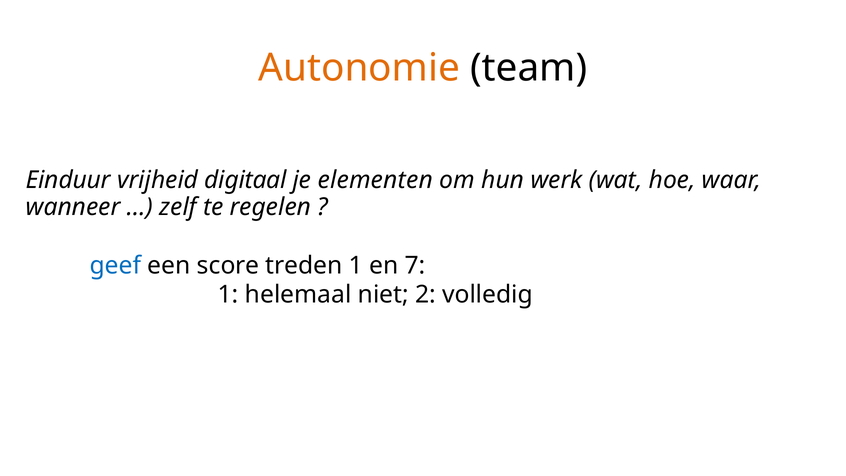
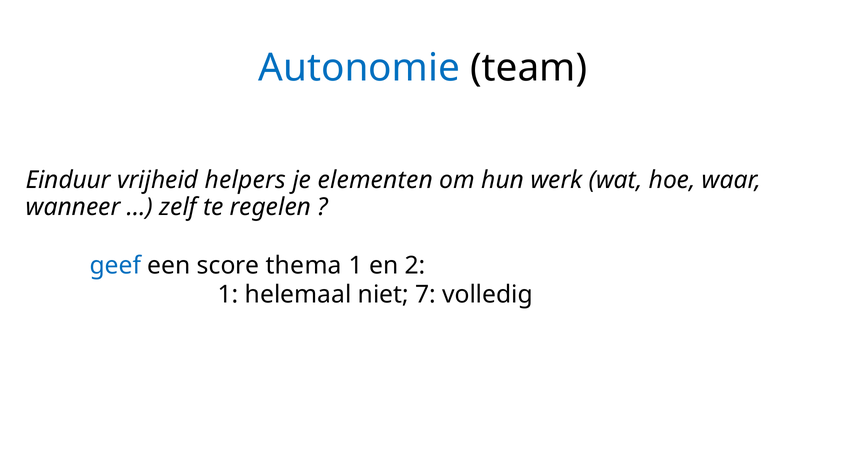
Autonomie colour: orange -> blue
digitaal: digitaal -> helpers
treden: treden -> thema
7: 7 -> 2
2: 2 -> 7
